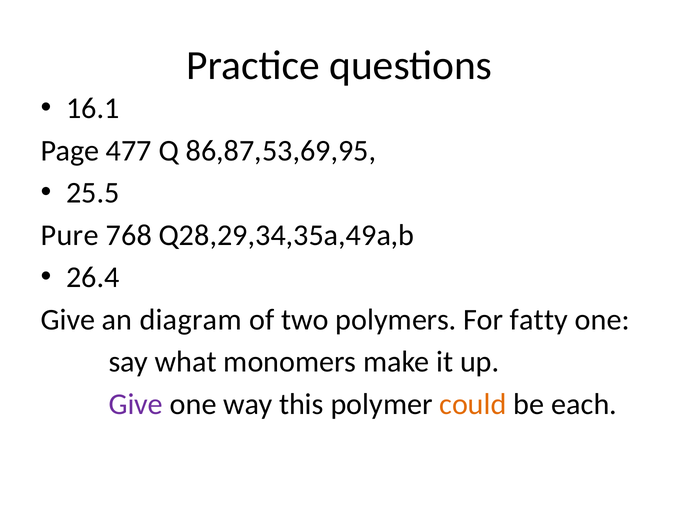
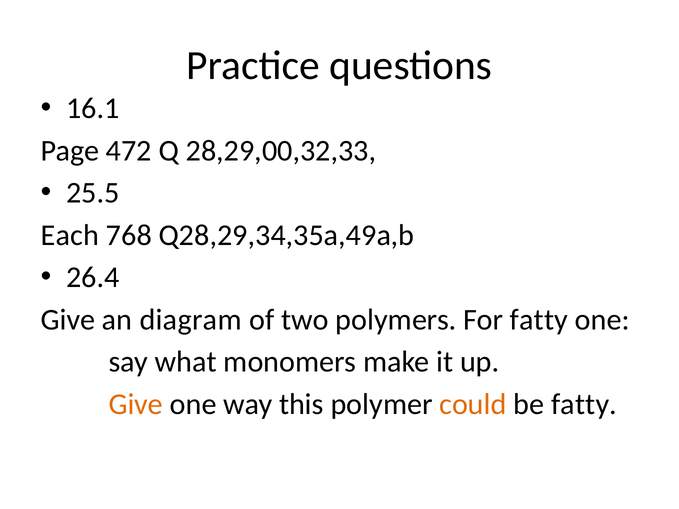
477: 477 -> 472
86,87,53,69,95: 86,87,53,69,95 -> 28,29,00,32,33
Pure: Pure -> Each
Give at (136, 404) colour: purple -> orange
be each: each -> fatty
